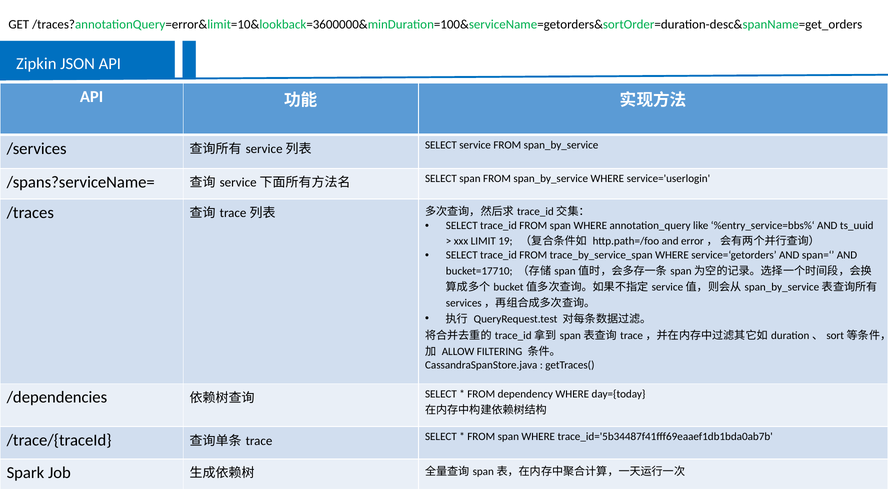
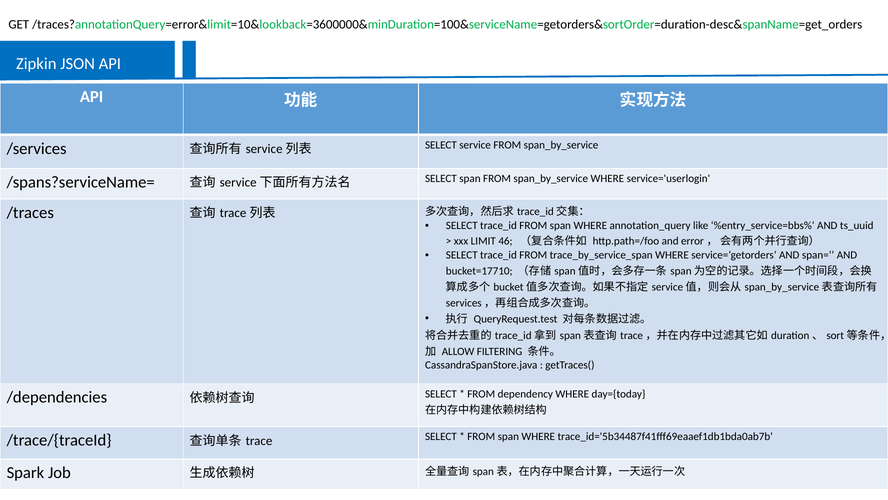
19: 19 -> 46
